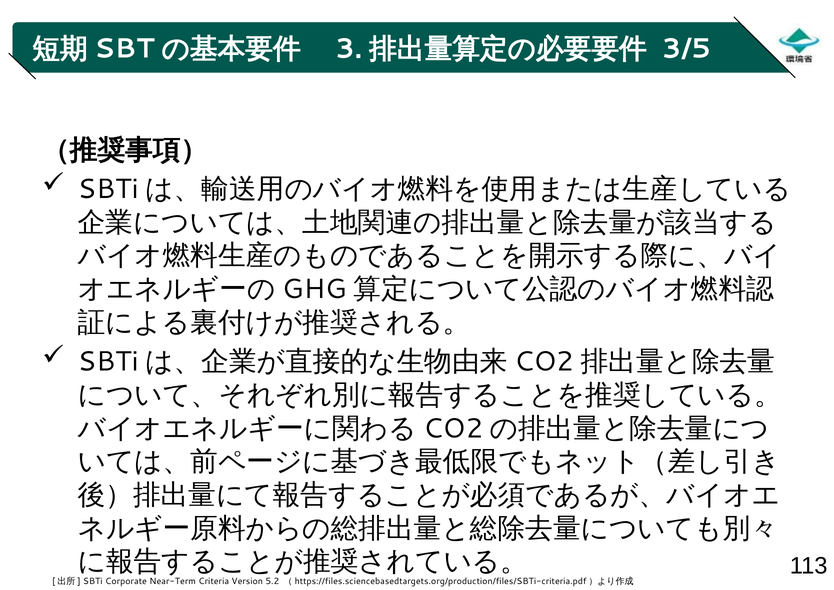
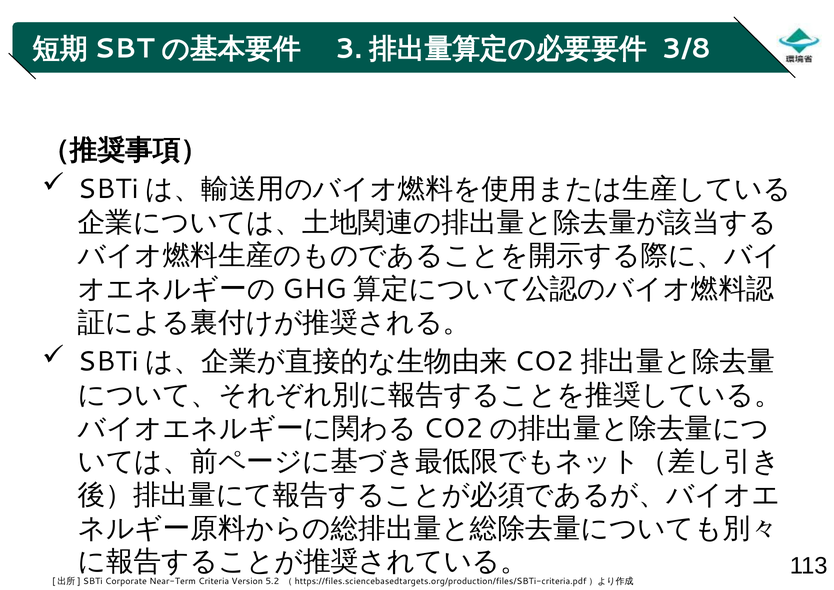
3/5: 3/5 -> 3/8
